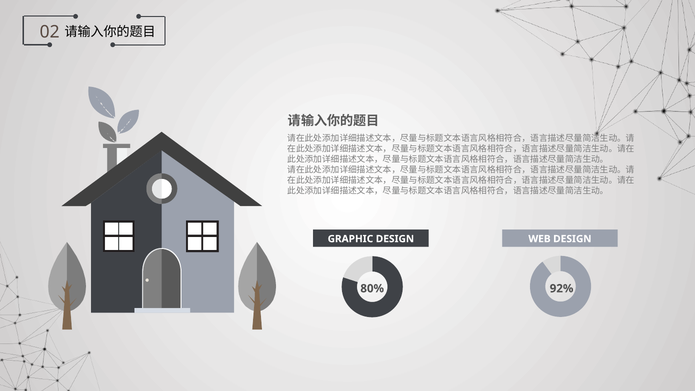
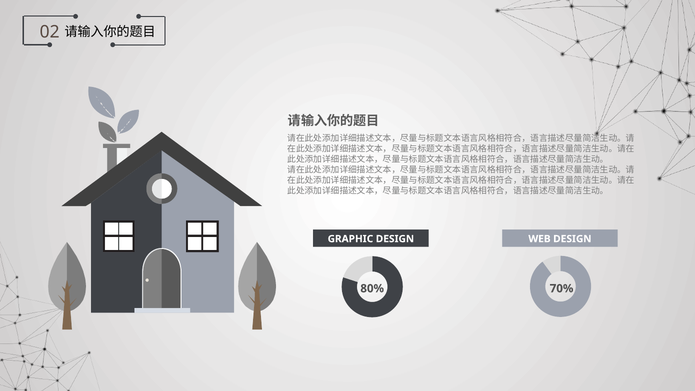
92%: 92% -> 70%
